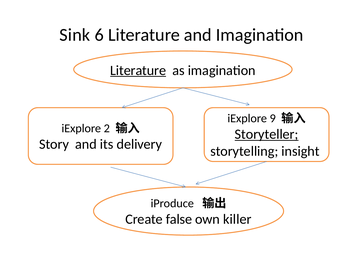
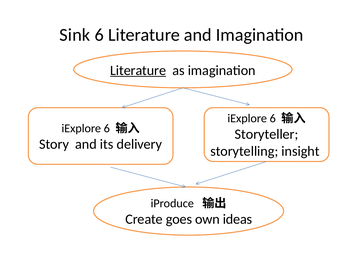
9 at (273, 119): 9 -> 6
2 at (107, 129): 2 -> 6
Storyteller underline: present -> none
false: false -> goes
killer: killer -> ideas
